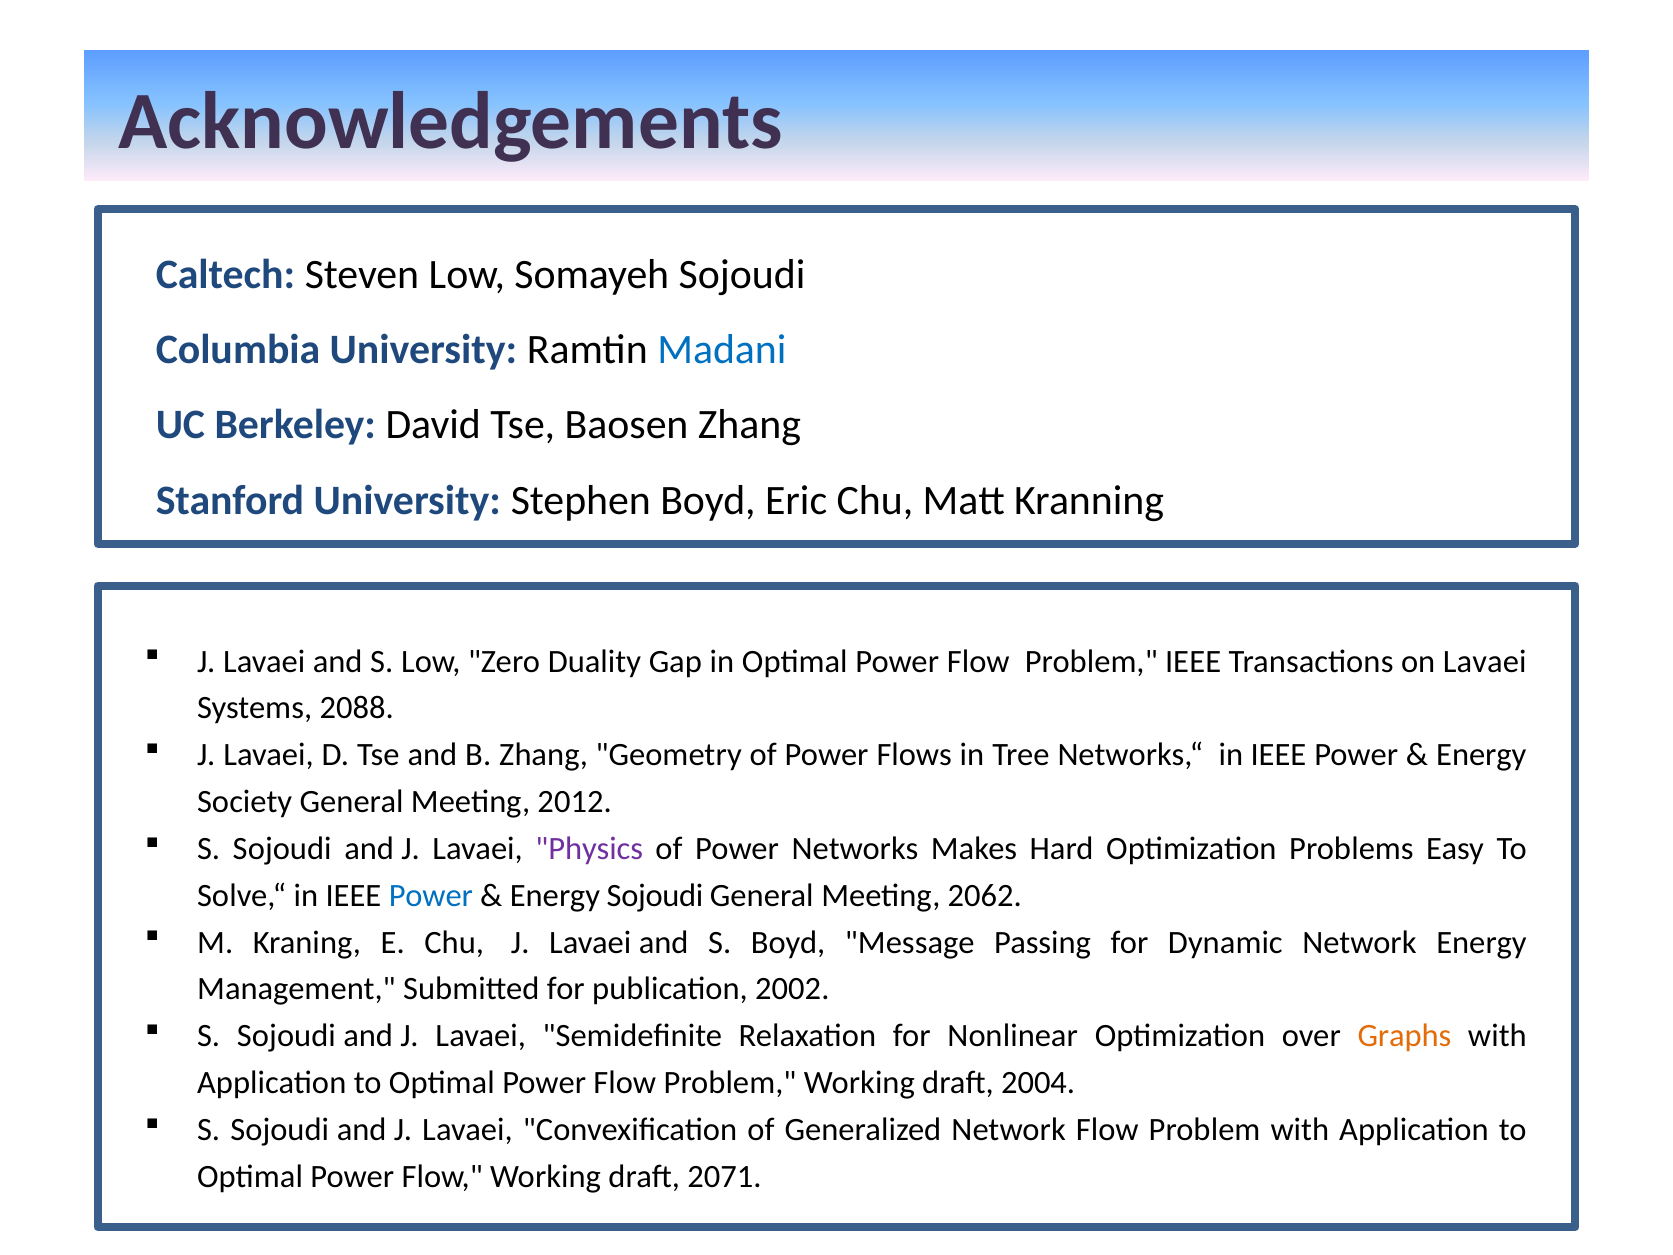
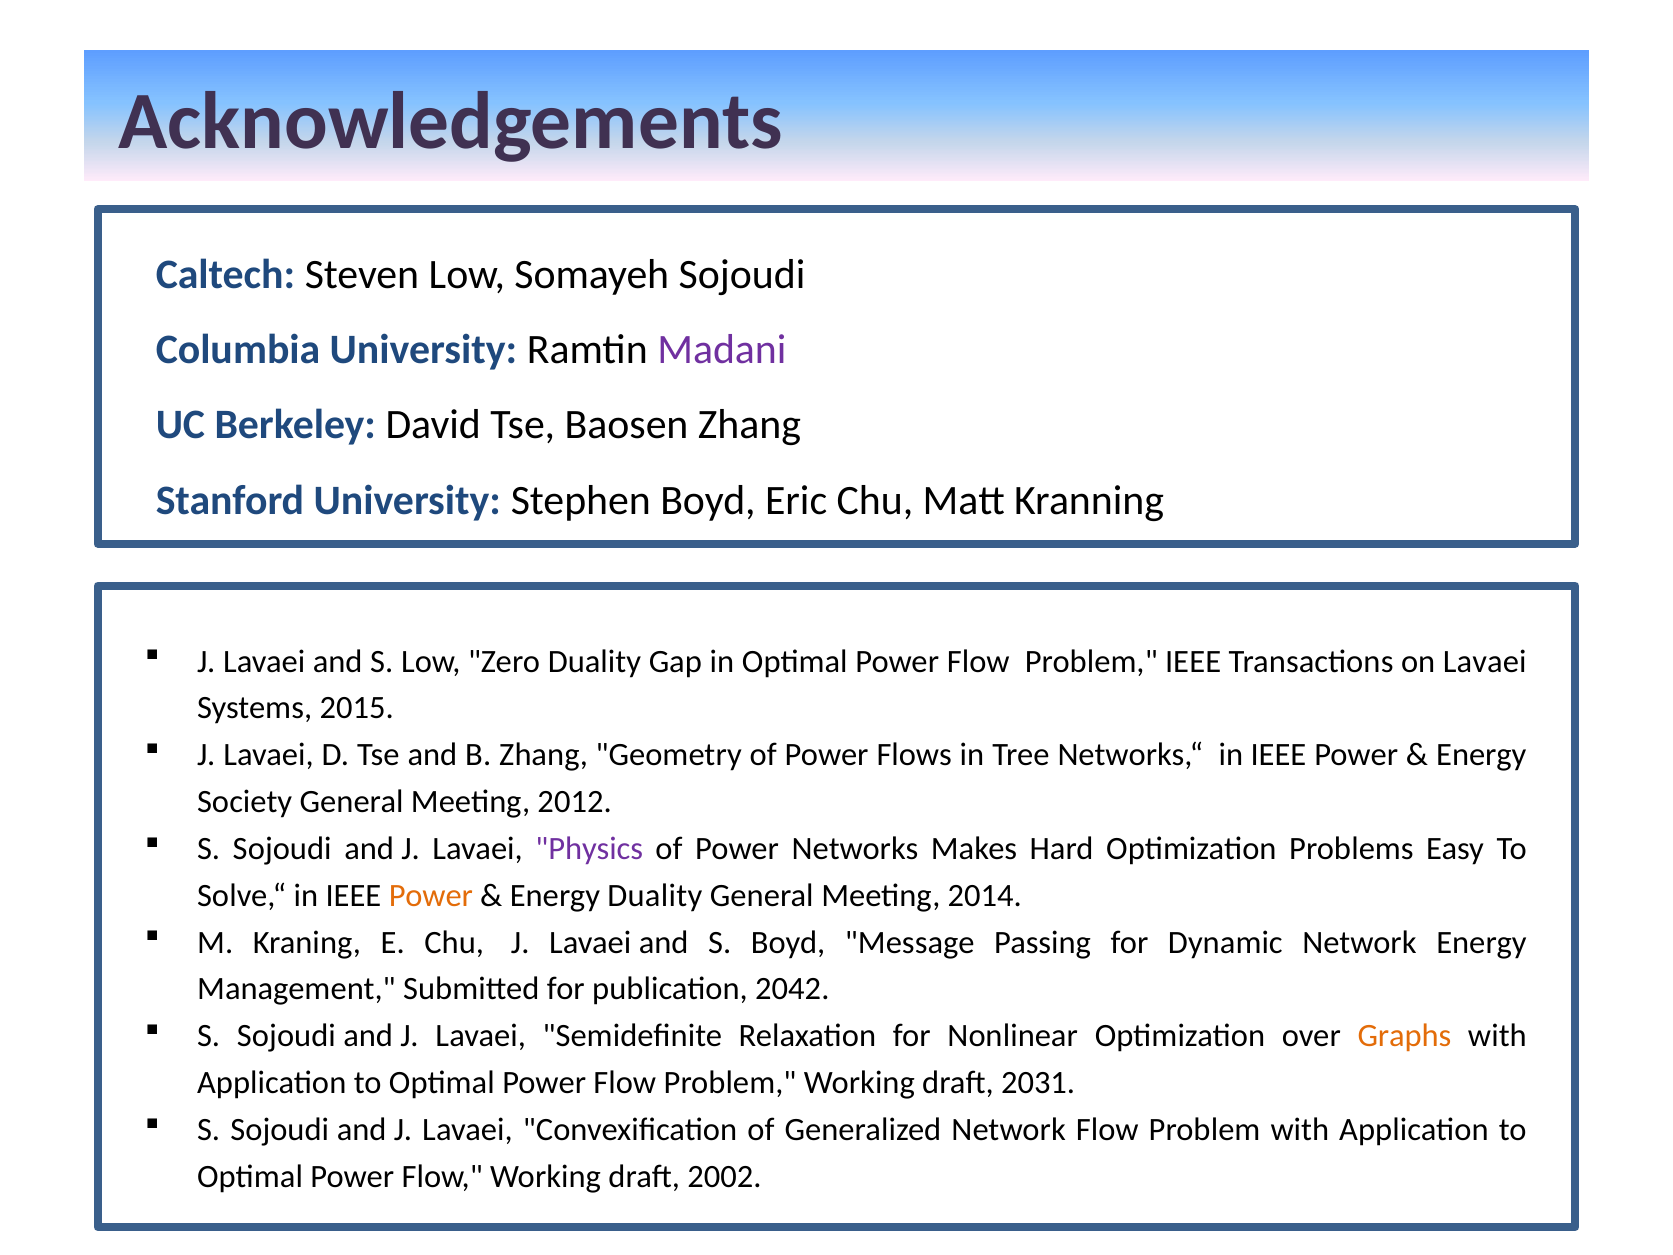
Madani colour: blue -> purple
2088: 2088 -> 2015
Power at (431, 895) colour: blue -> orange
Energy Sojoudi: Sojoudi -> Duality
2062: 2062 -> 2014
2002: 2002 -> 2042
2004: 2004 -> 2031
2071: 2071 -> 2002
